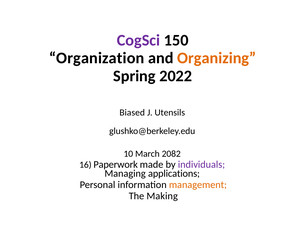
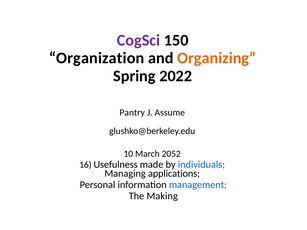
Biased: Biased -> Pantry
Utensils: Utensils -> Assume
2082: 2082 -> 2052
Paperwork: Paperwork -> Usefulness
individuals colour: purple -> blue
management colour: orange -> blue
